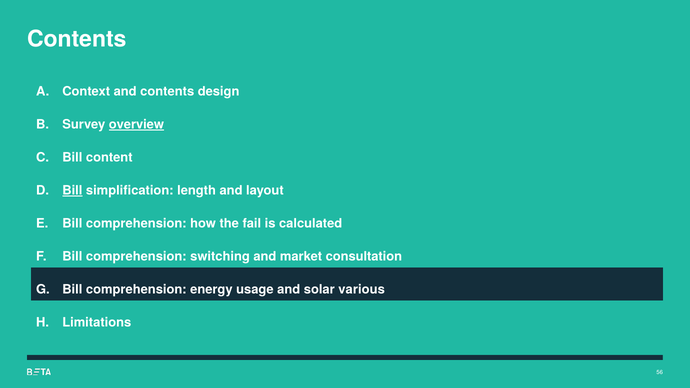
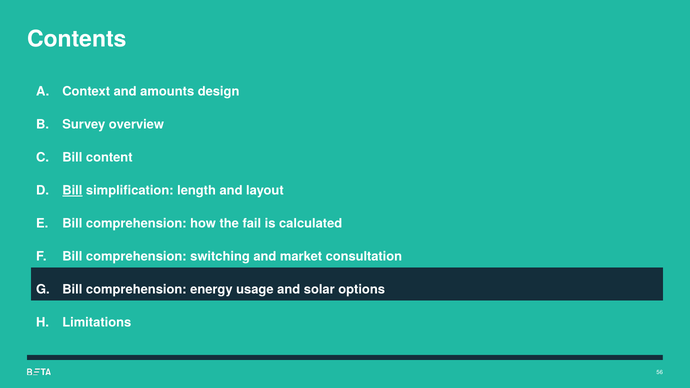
and contents: contents -> amounts
overview underline: present -> none
various: various -> options
